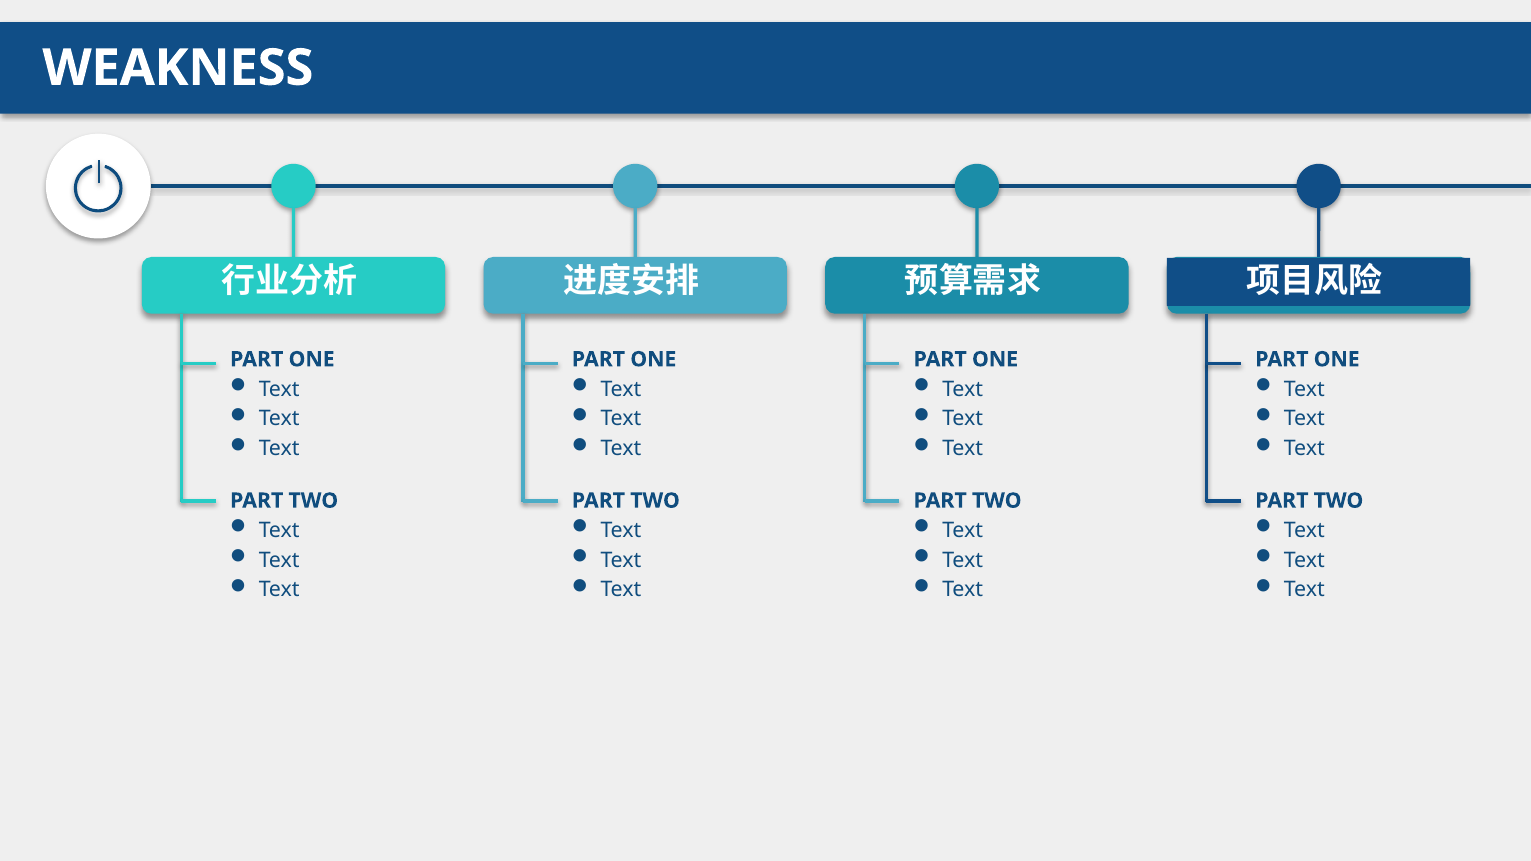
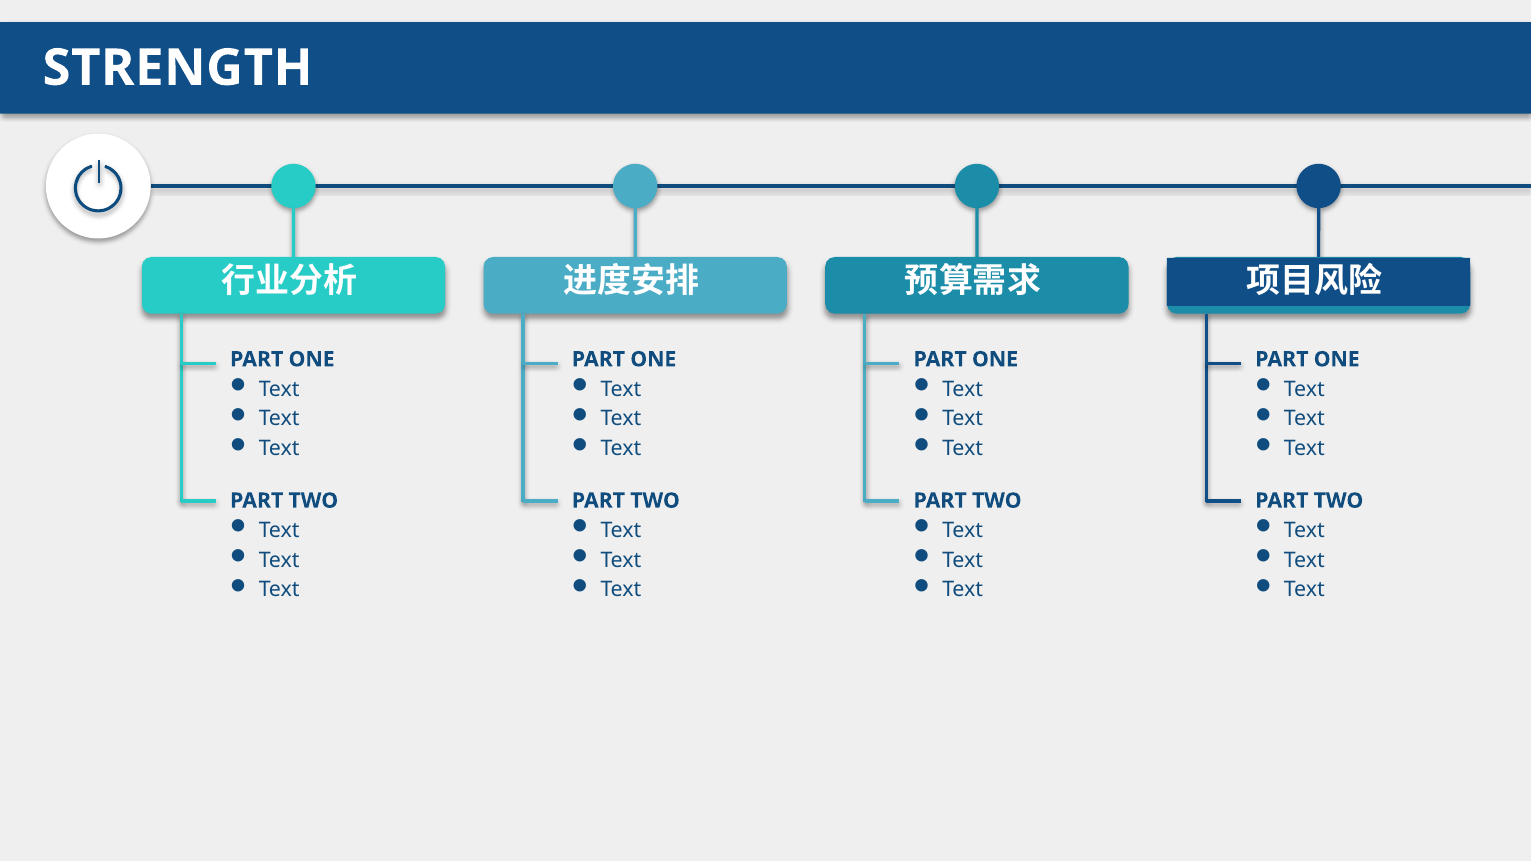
WEAKNESS: WEAKNESS -> STRENGTH
